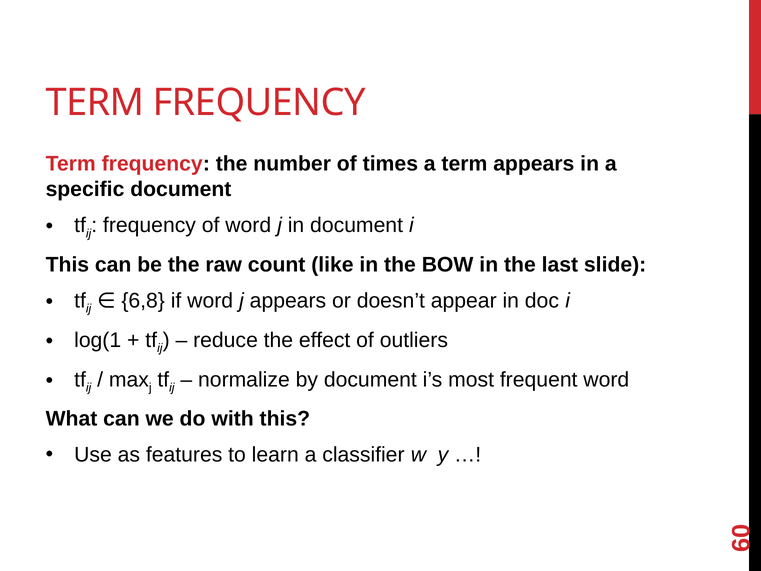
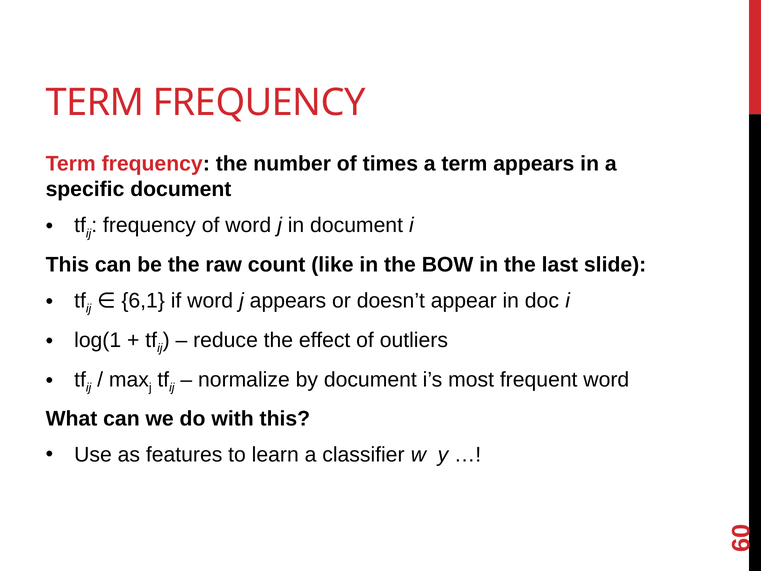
6,8: 6,8 -> 6,1
